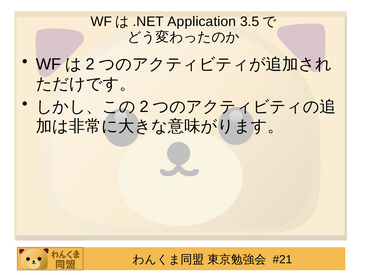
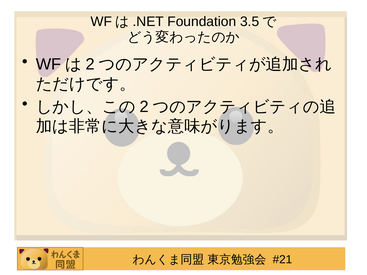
Application: Application -> Foundation
